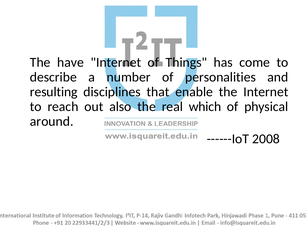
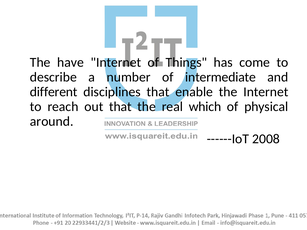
personalities: personalities -> intermediate
resulting: resulting -> different
out also: also -> that
